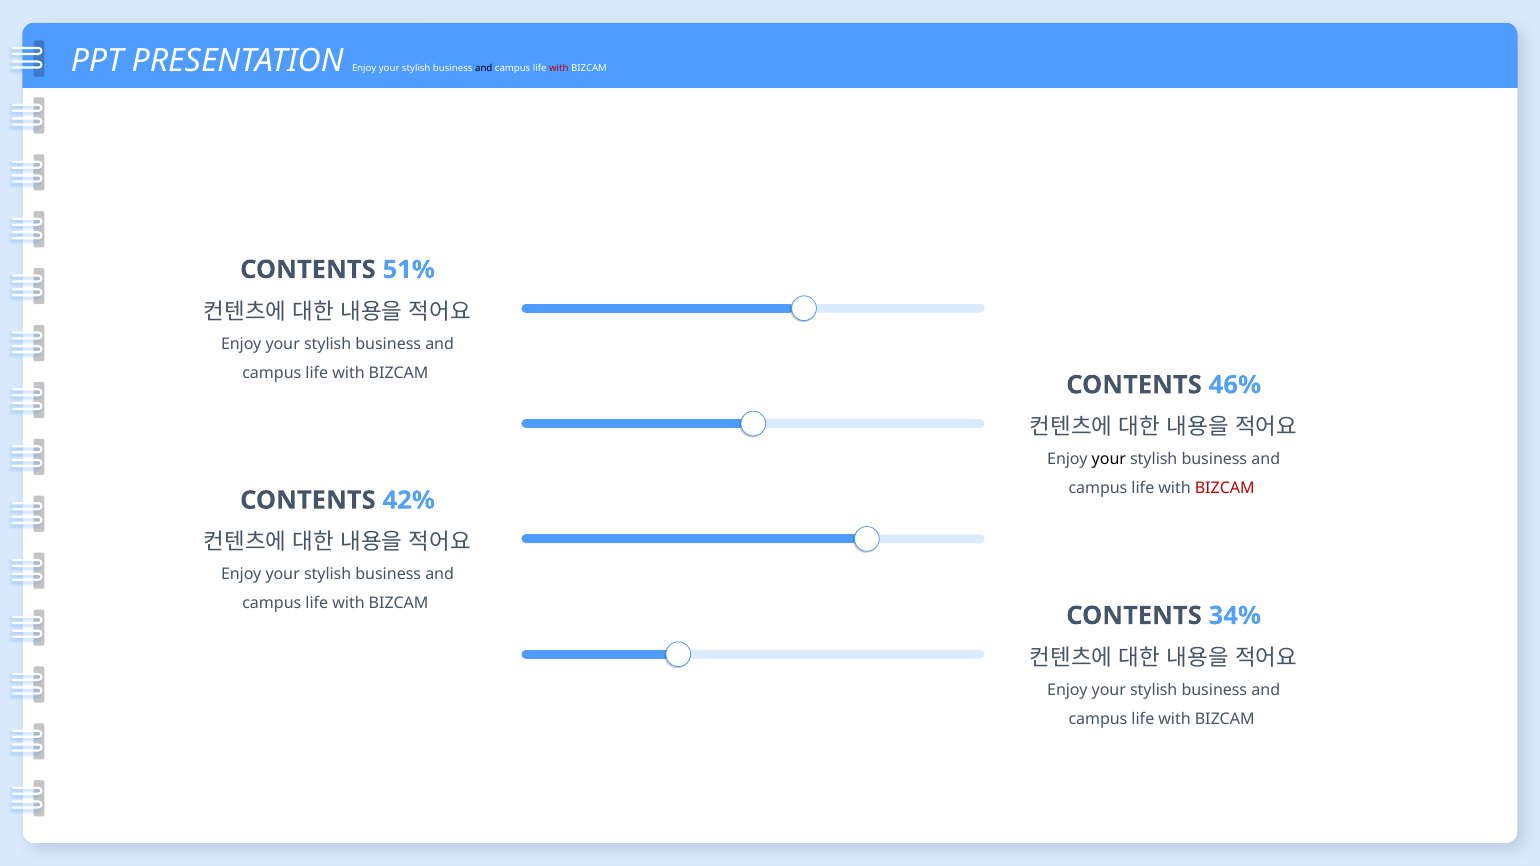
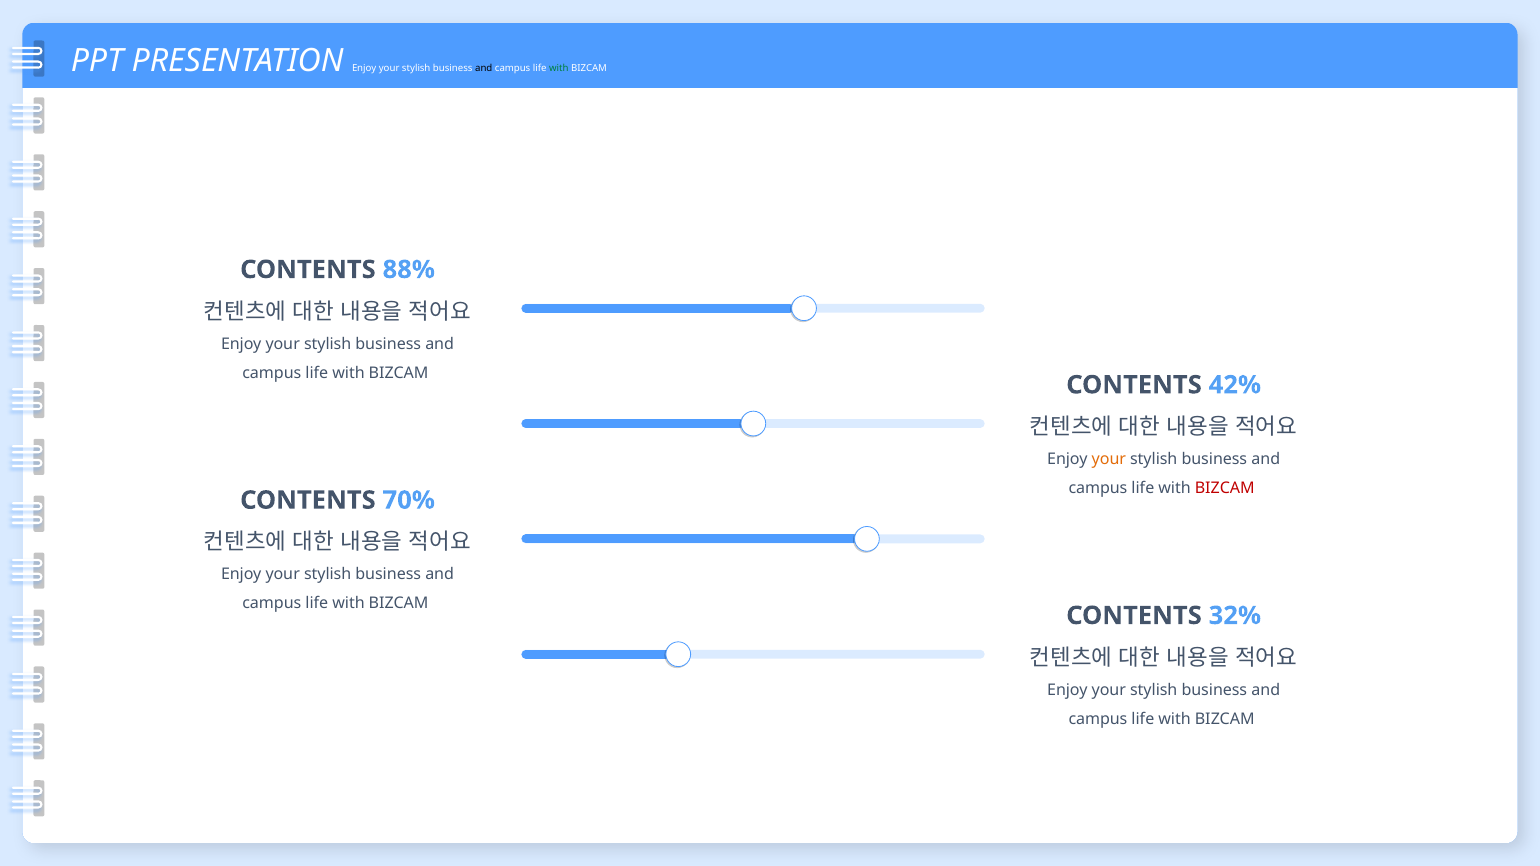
with at (559, 69) colour: red -> green
51%: 51% -> 88%
46%: 46% -> 42%
your at (1109, 459) colour: black -> orange
42%: 42% -> 70%
34%: 34% -> 32%
